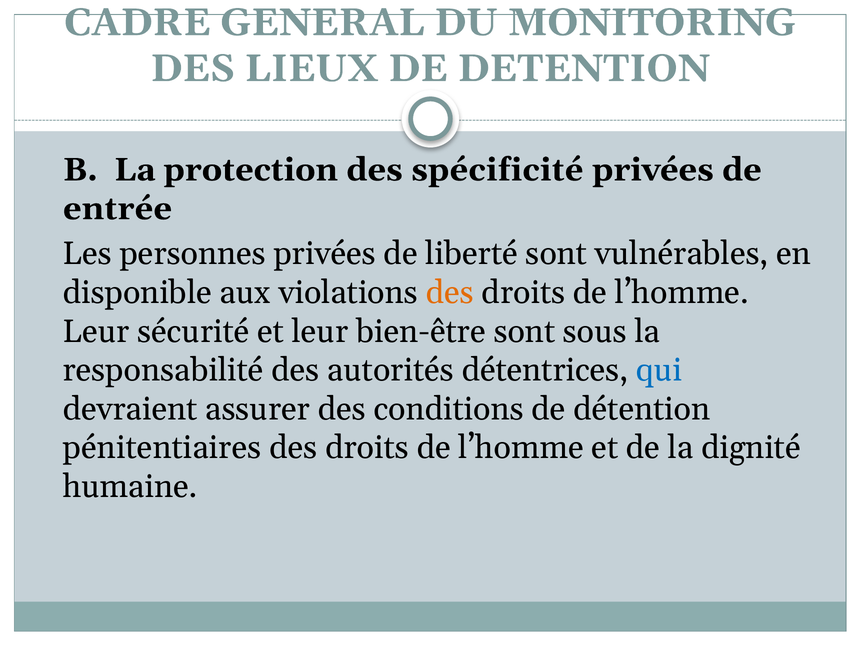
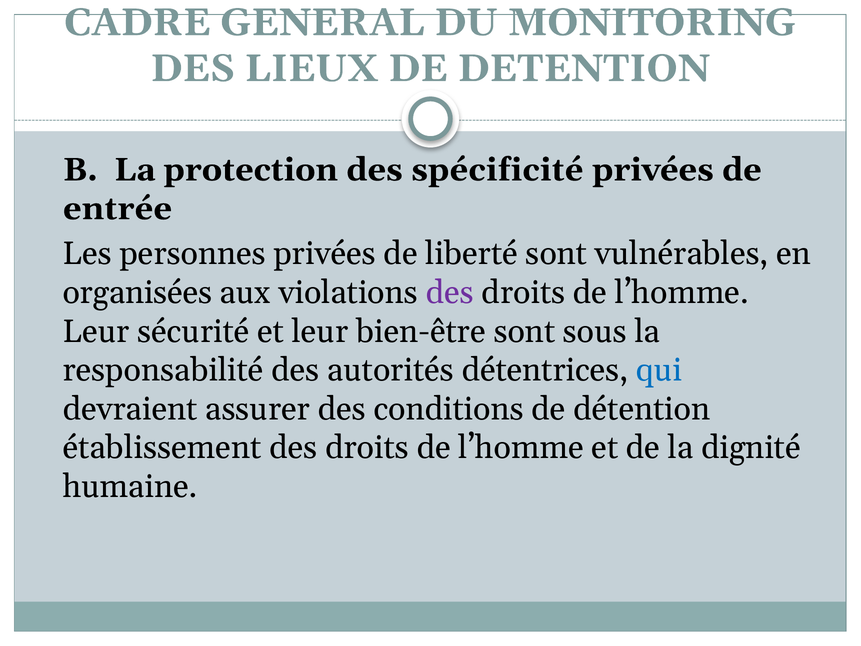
disponible: disponible -> organisées
des at (450, 292) colour: orange -> purple
pénitentiaires: pénitentiaires -> établissement
